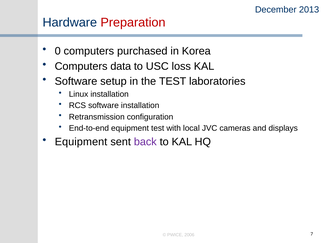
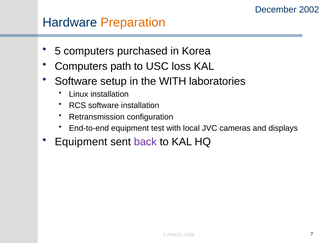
2013: 2013 -> 2002
Preparation colour: red -> orange
0: 0 -> 5
data: data -> path
the TEST: TEST -> WITH
